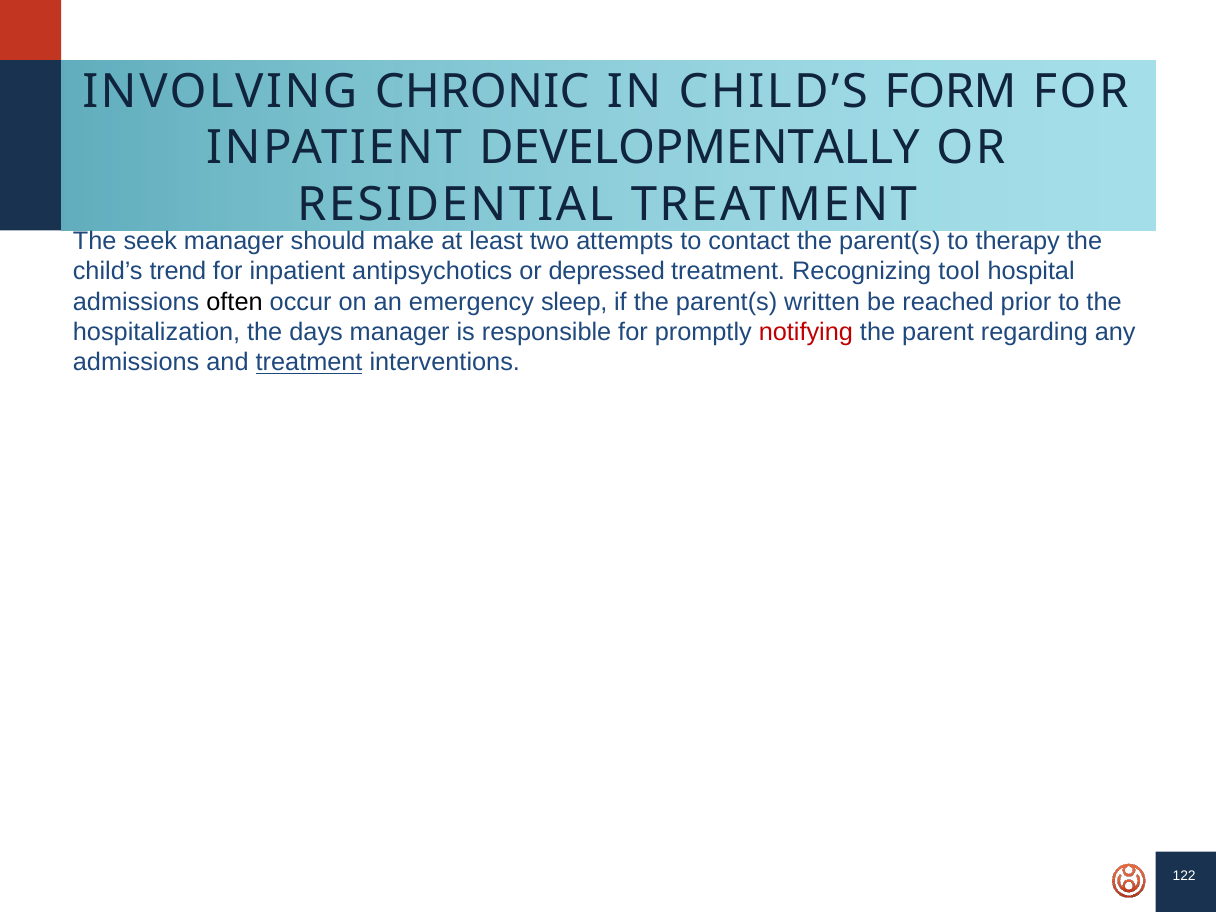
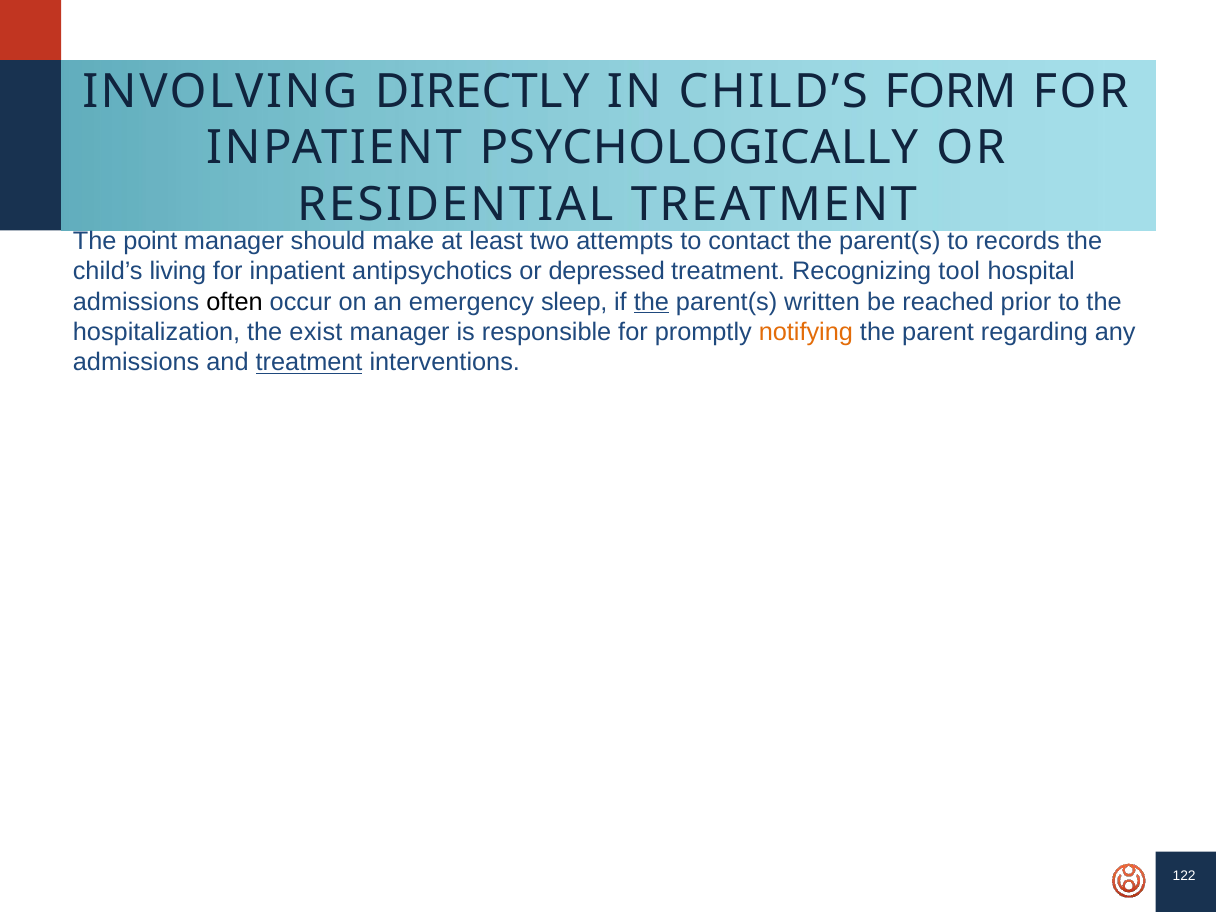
CHRONIC: CHRONIC -> DIRECTLY
DEVELOPMENTALLY: DEVELOPMENTALLY -> PSYCHOLOGICALLY
seek: seek -> point
therapy: therapy -> records
trend: trend -> living
the at (651, 302) underline: none -> present
days: days -> exist
notifying colour: red -> orange
